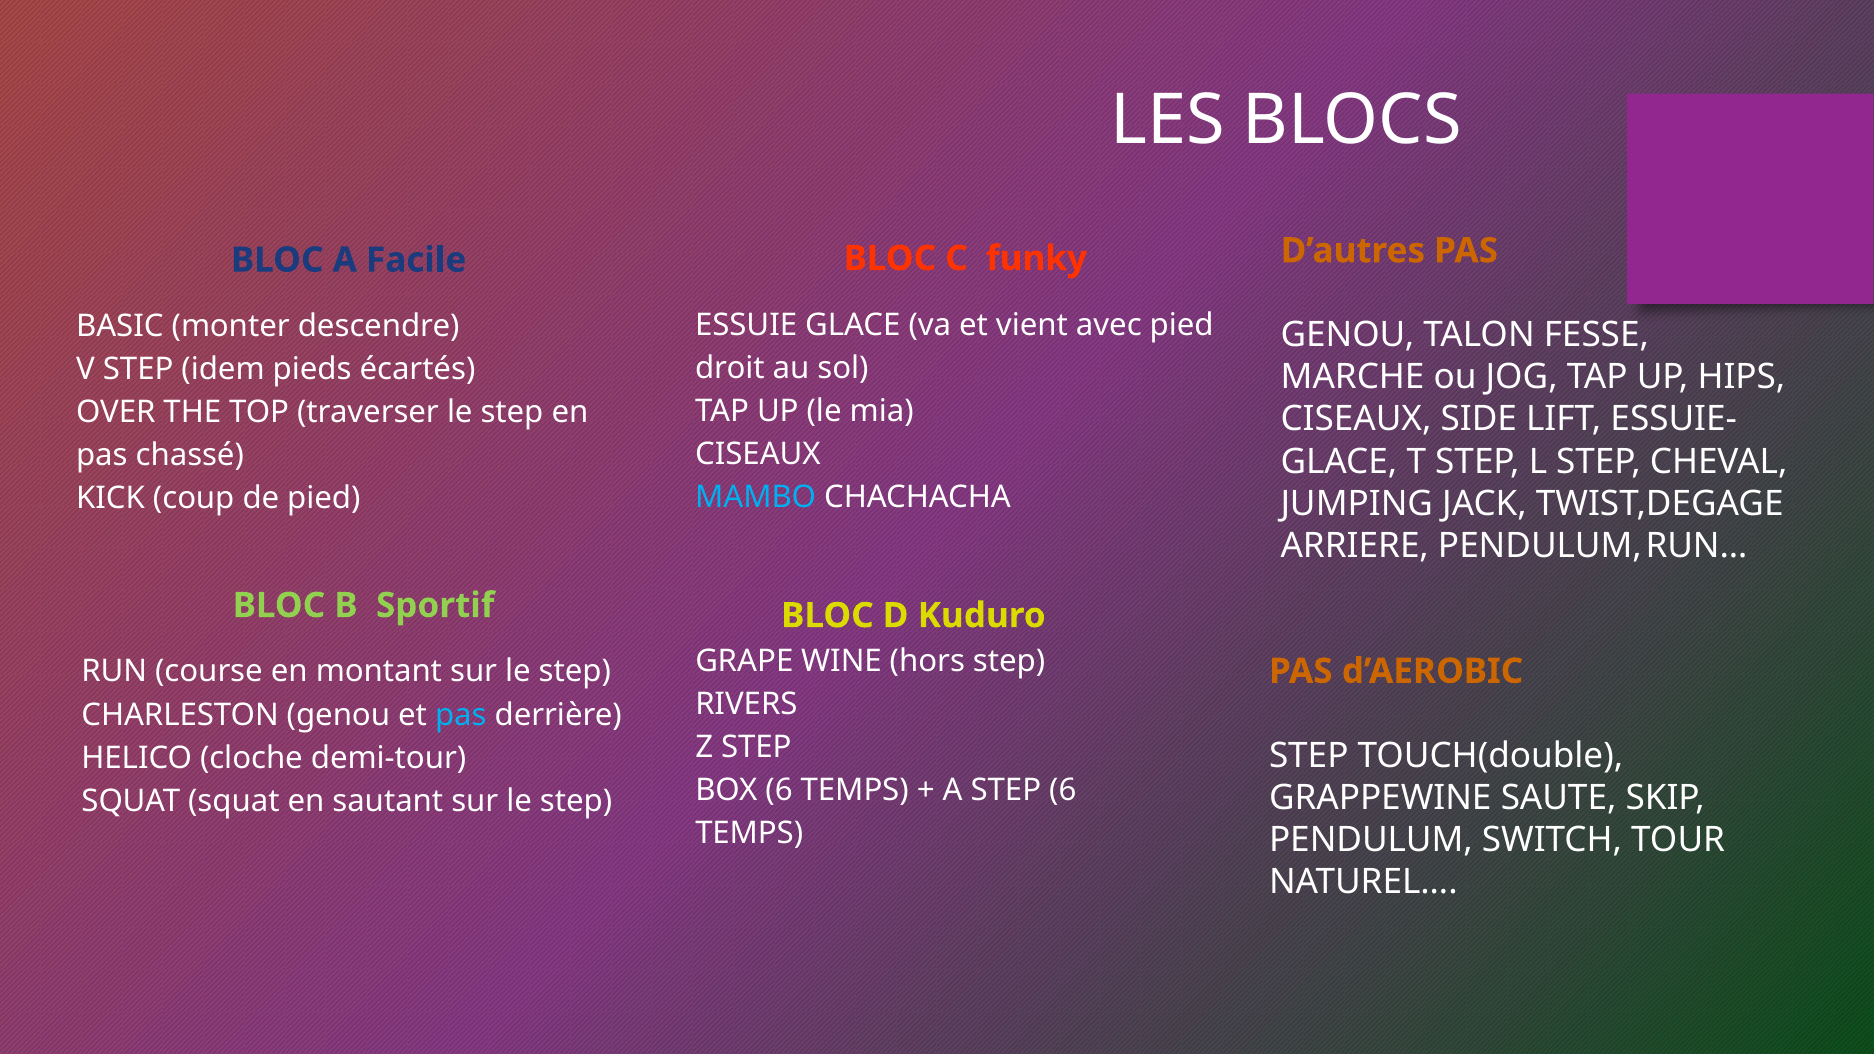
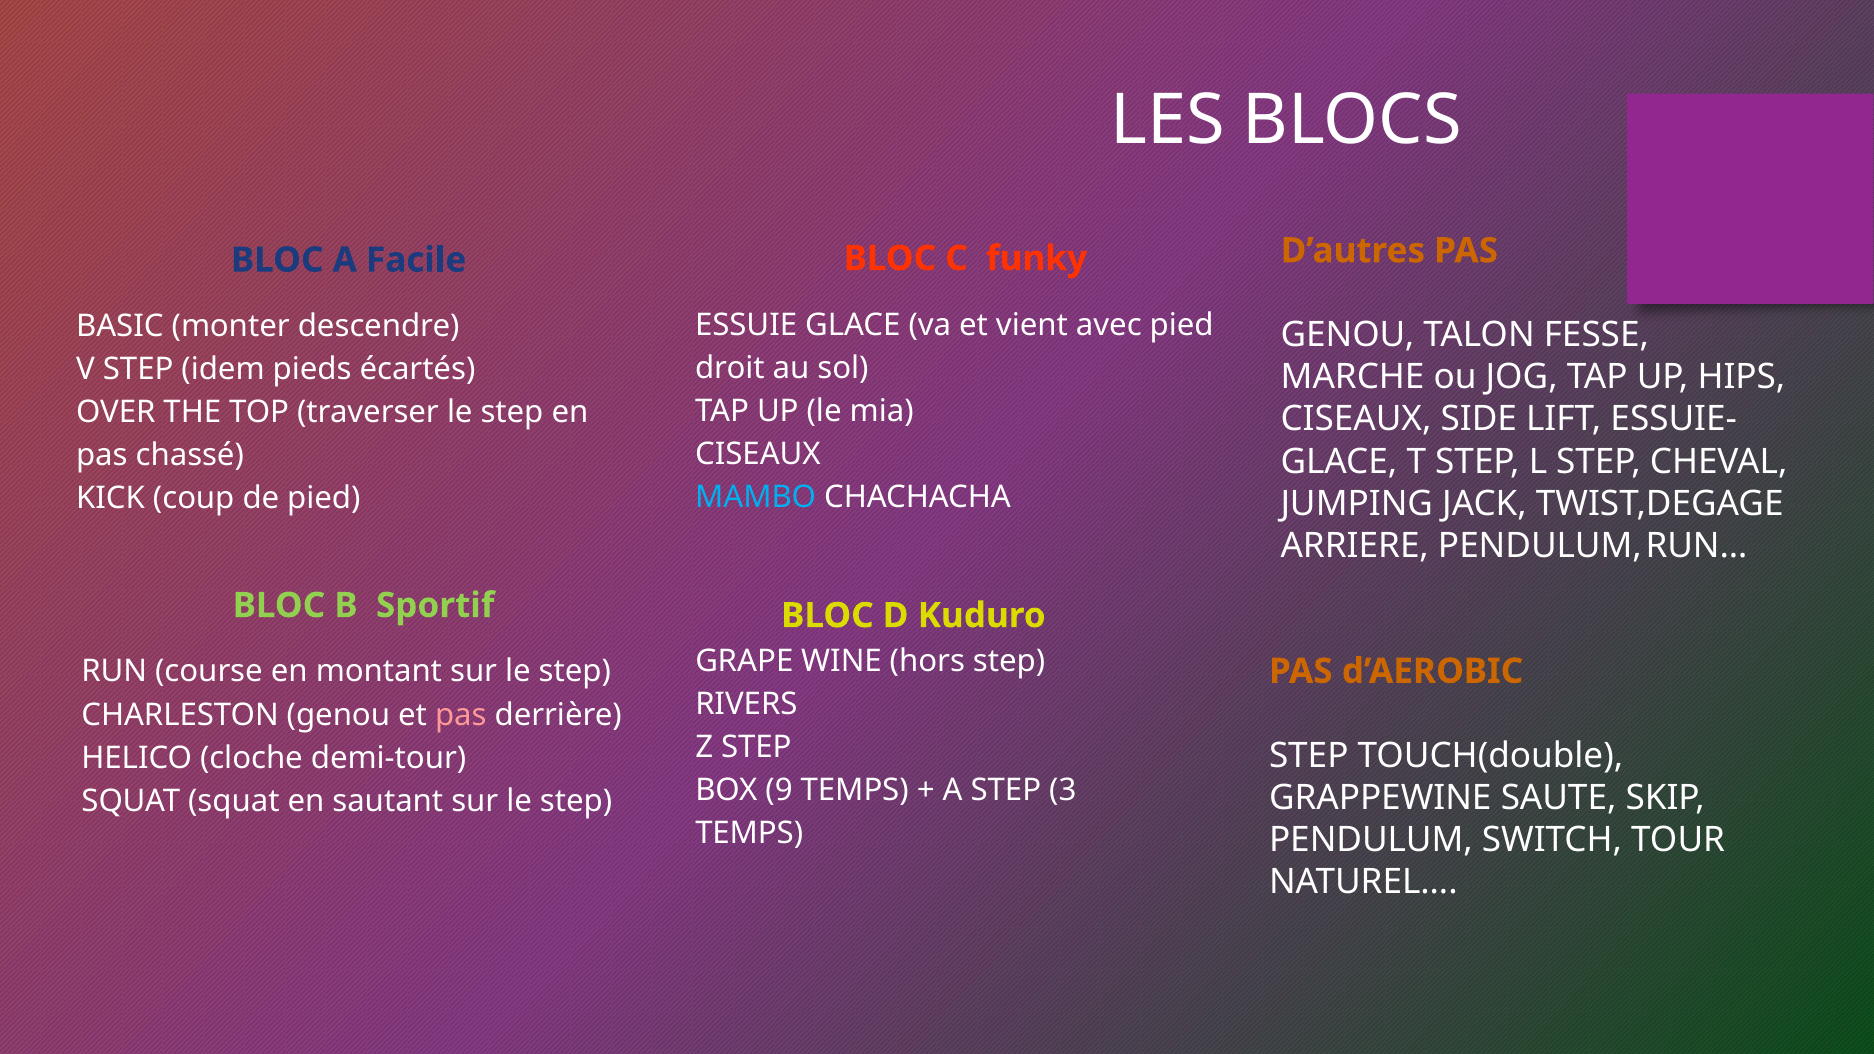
pas at (461, 715) colour: light blue -> pink
BOX 6: 6 -> 9
STEP 6: 6 -> 3
